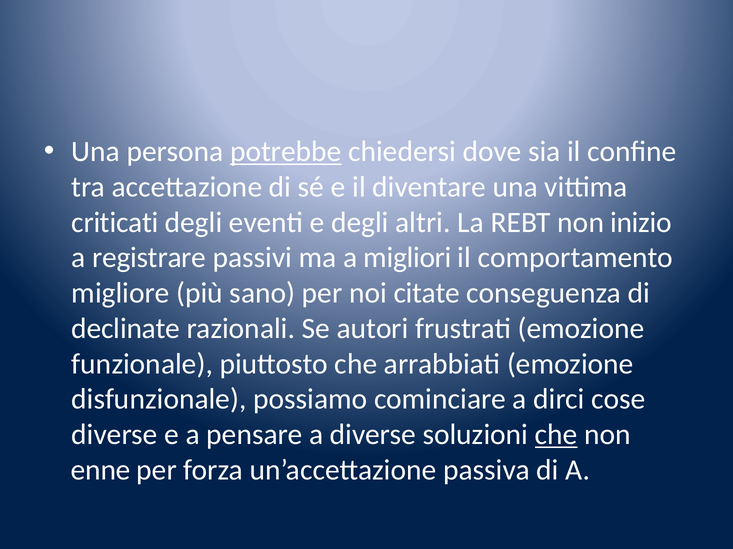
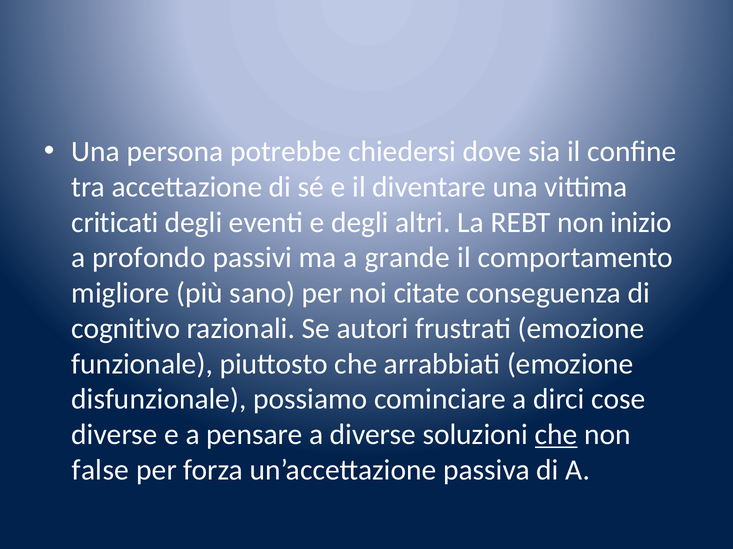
potrebbe underline: present -> none
registrare: registrare -> profondo
migliori: migliori -> grande
declinate: declinate -> cognitivo
enne: enne -> false
